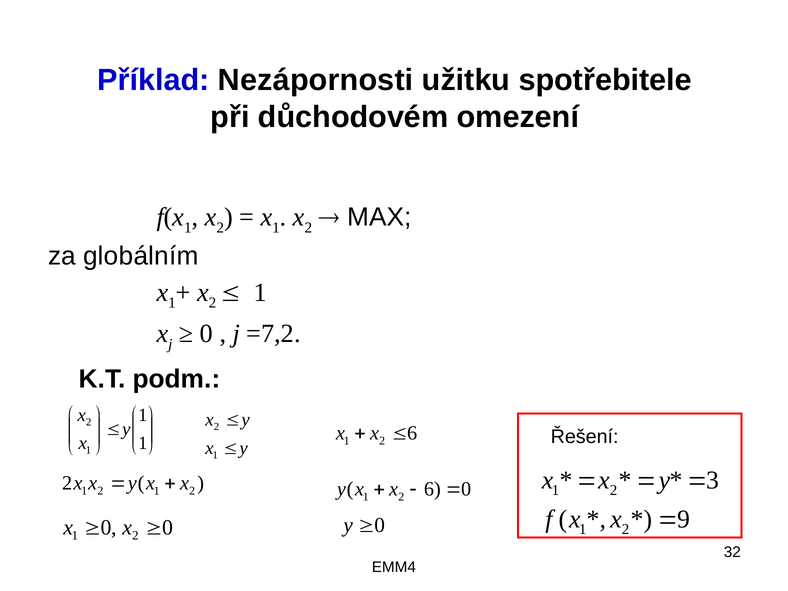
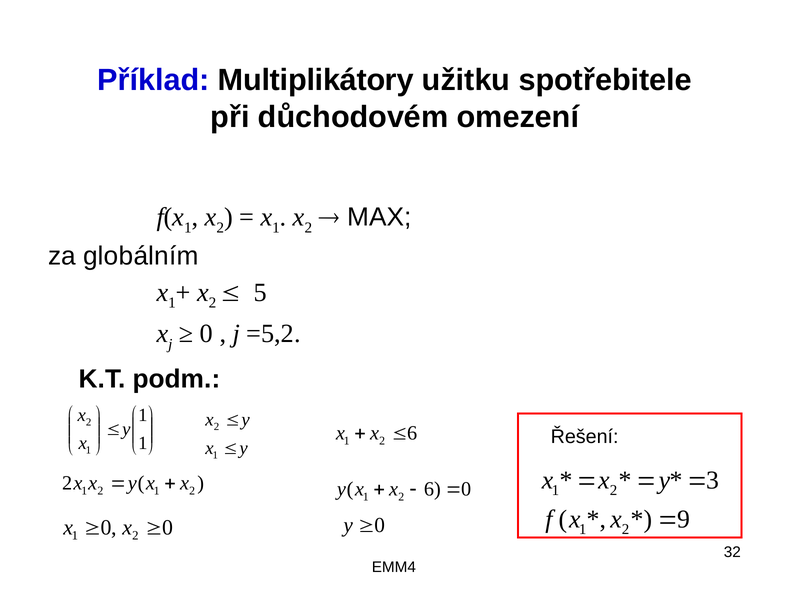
Nezápornosti: Nezápornosti -> Multiplikátory
1 at (261, 293): 1 -> 5
=7,2: =7,2 -> =5,2
